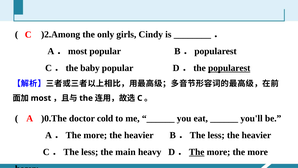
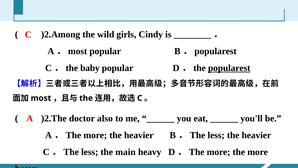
only: only -> wild
)0.The: )0.The -> )2.The
cold: cold -> also
The at (197, 152) underline: present -> none
